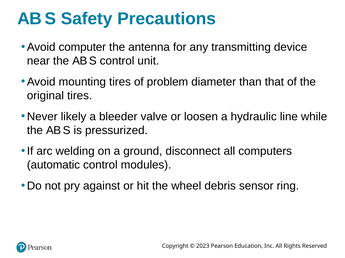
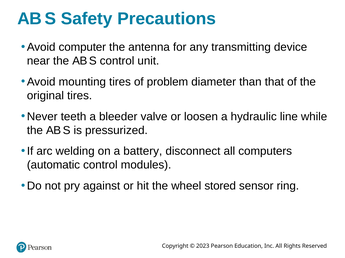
likely: likely -> teeth
ground: ground -> battery
debris: debris -> stored
